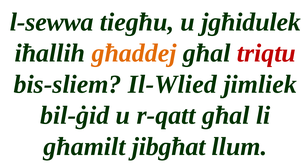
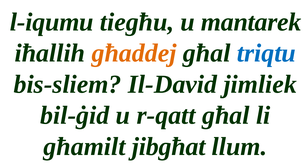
l-sewwa: l-sewwa -> l-iqumu
jgħidulek: jgħidulek -> mantarek
triqtu colour: red -> blue
Il-Wlied: Il-Wlied -> Il-David
